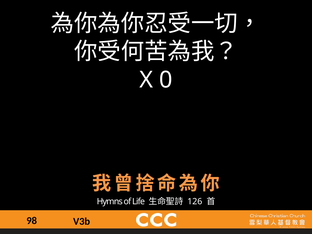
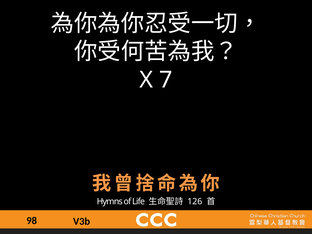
0: 0 -> 7
